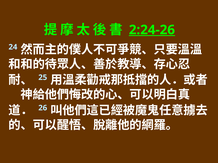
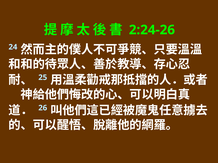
2:24-26 underline: present -> none
